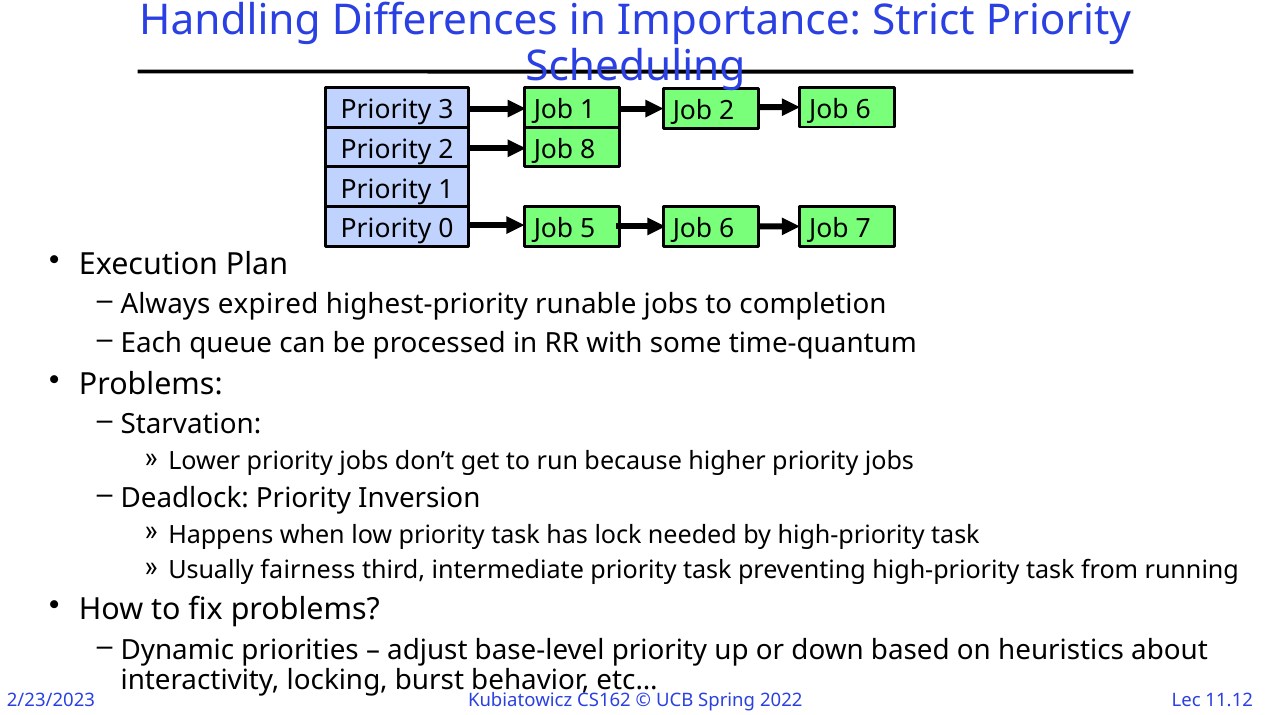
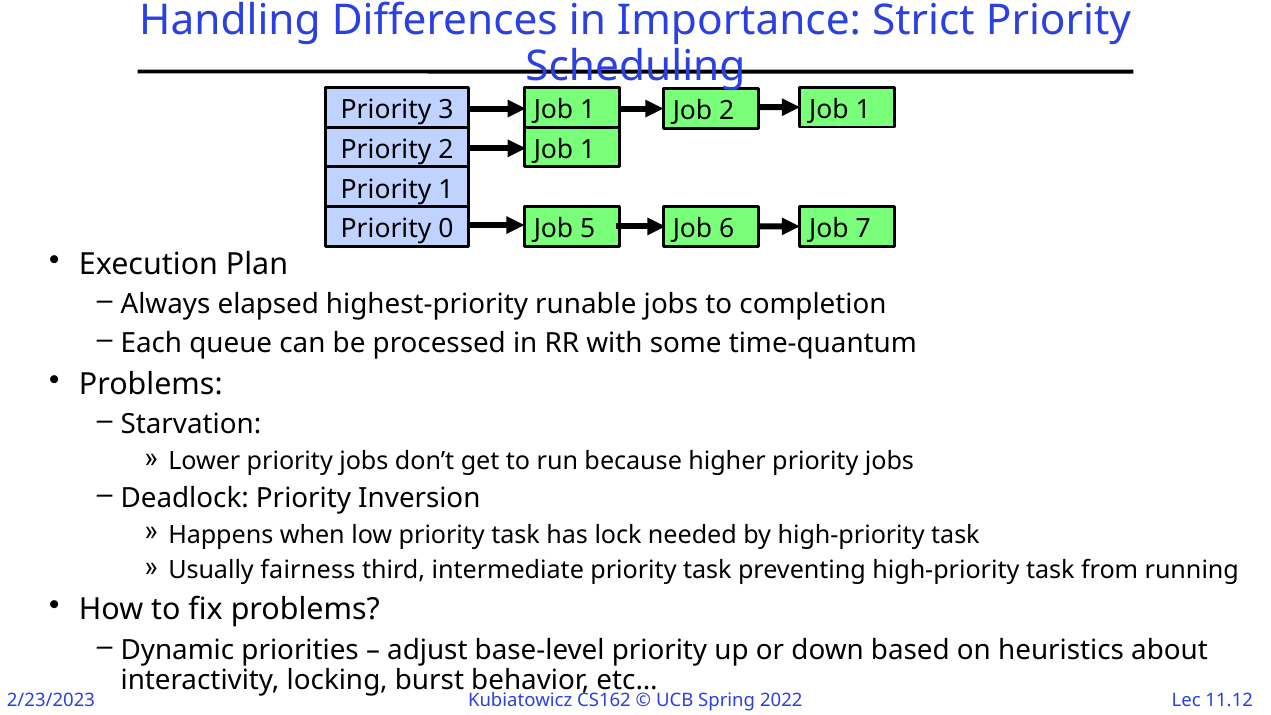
2 Job 6: 6 -> 1
8 at (588, 150): 8 -> 1
expired: expired -> elapsed
